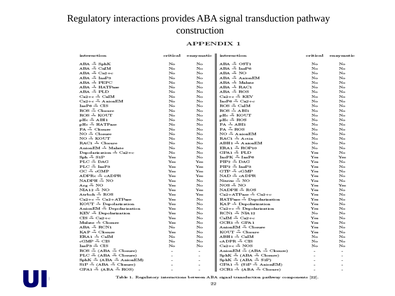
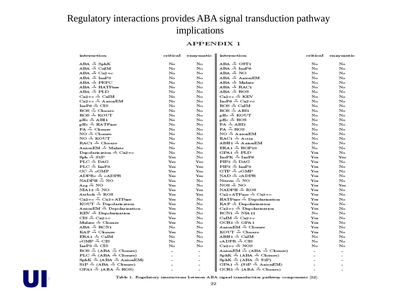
construction: construction -> implications
